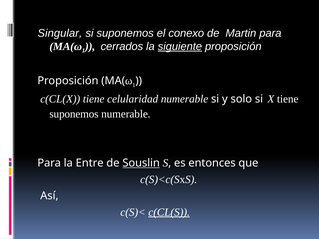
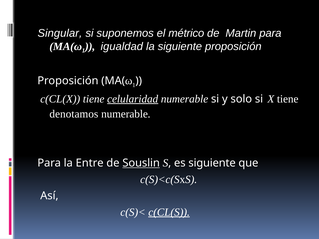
conexo: conexo -> métrico
cerrados: cerrados -> igualdad
siguiente at (180, 46) underline: present -> none
celularidad underline: none -> present
suponemos at (74, 114): suponemos -> denotamos
es entonces: entonces -> siguiente
